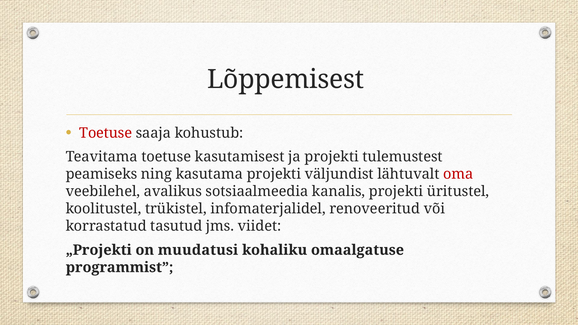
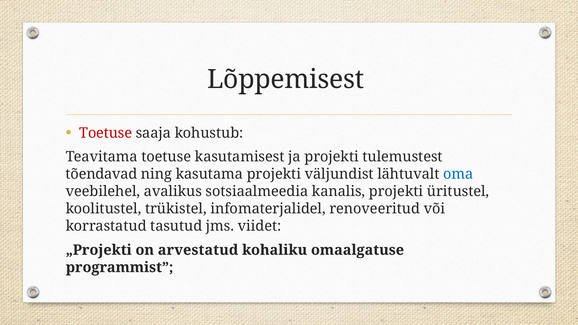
peamiseks: peamiseks -> tõendavad
oma colour: red -> blue
muudatusi: muudatusi -> arvestatud
